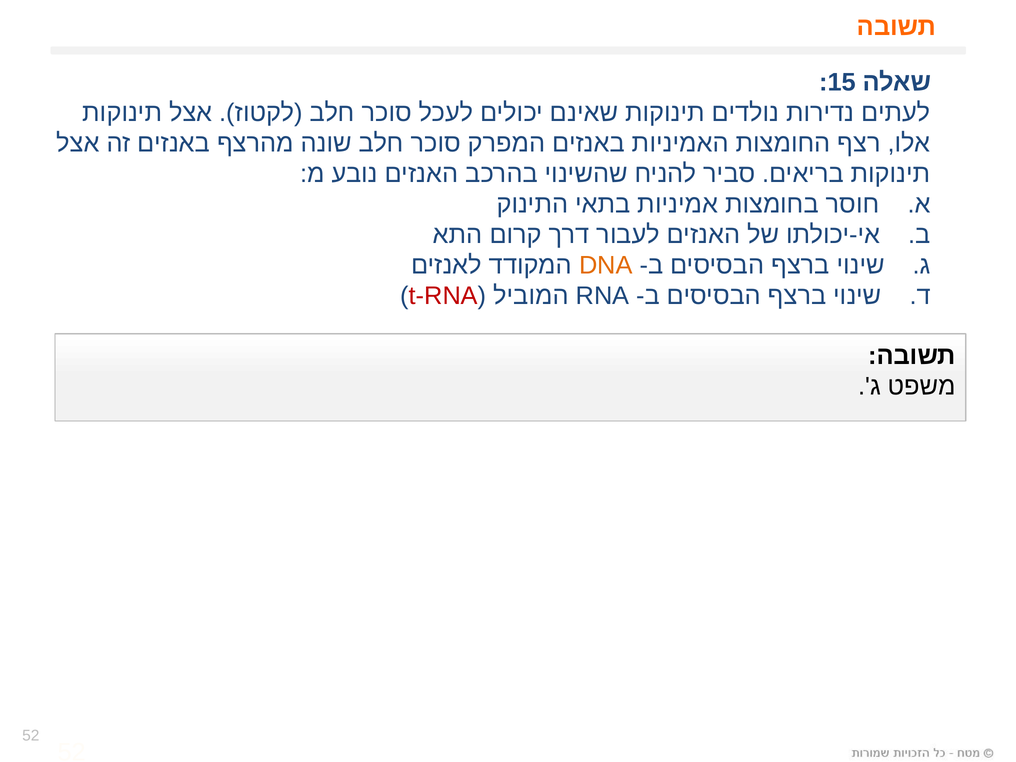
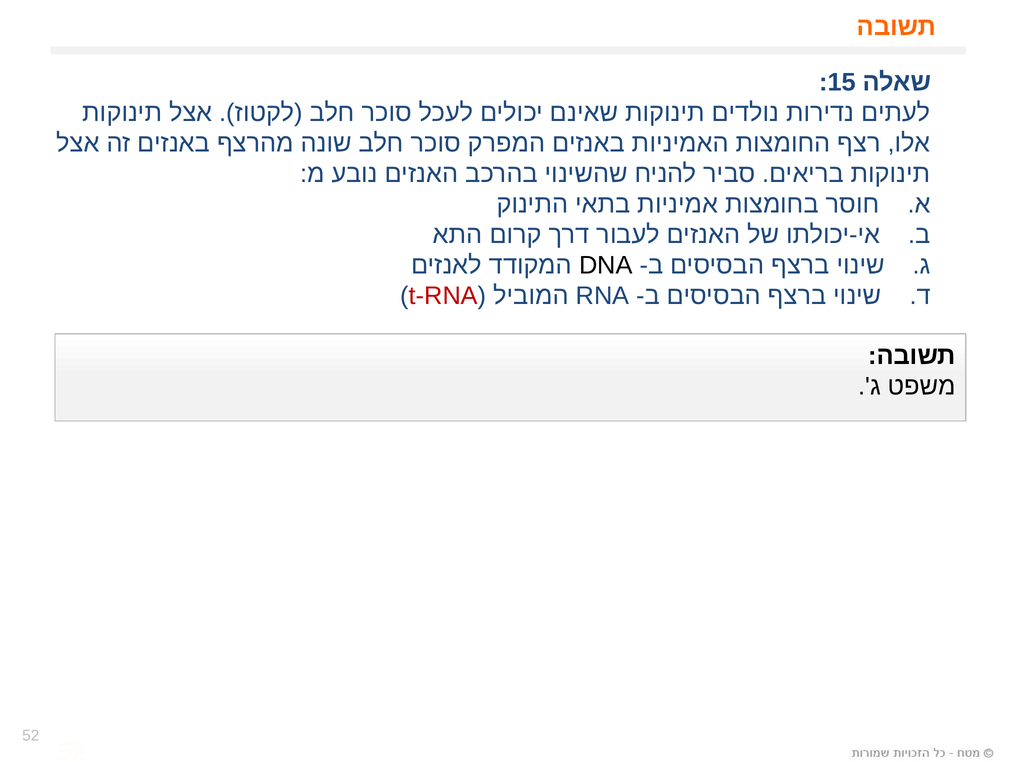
DNA colour: orange -> black
